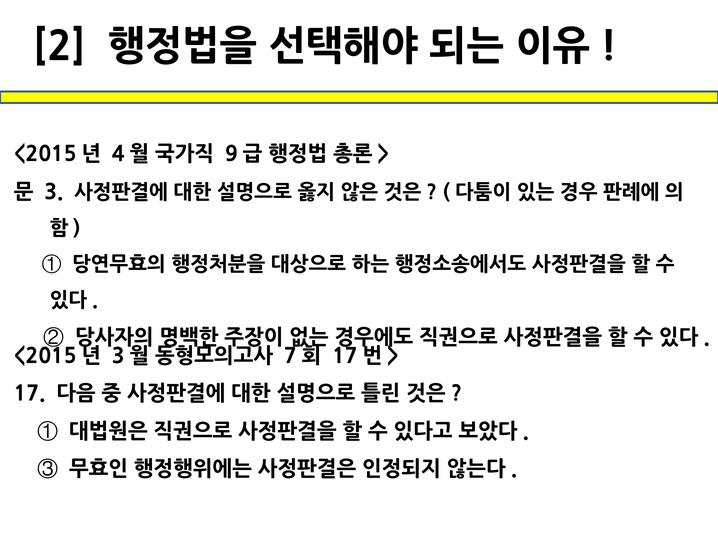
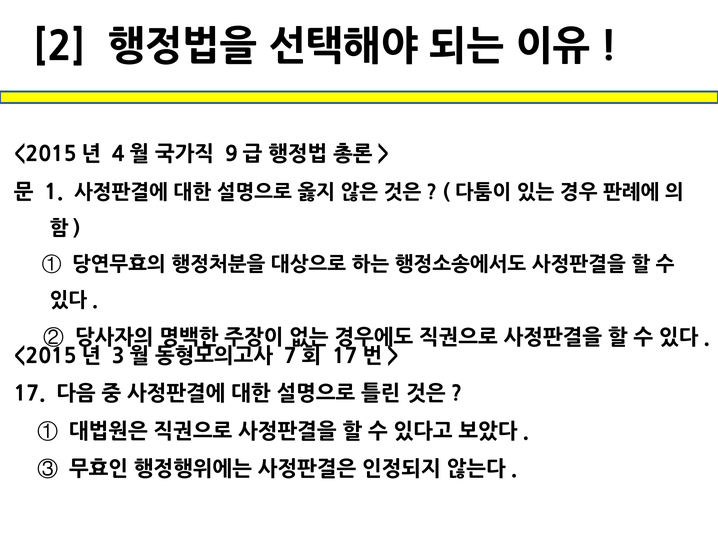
3: 3 -> 1
